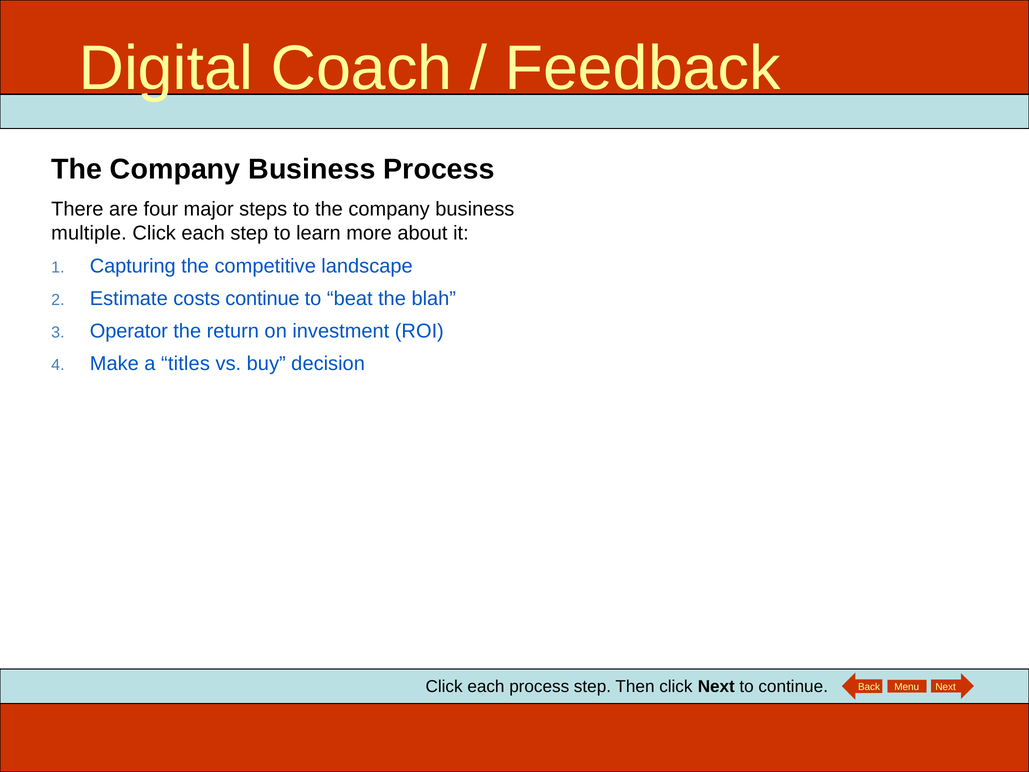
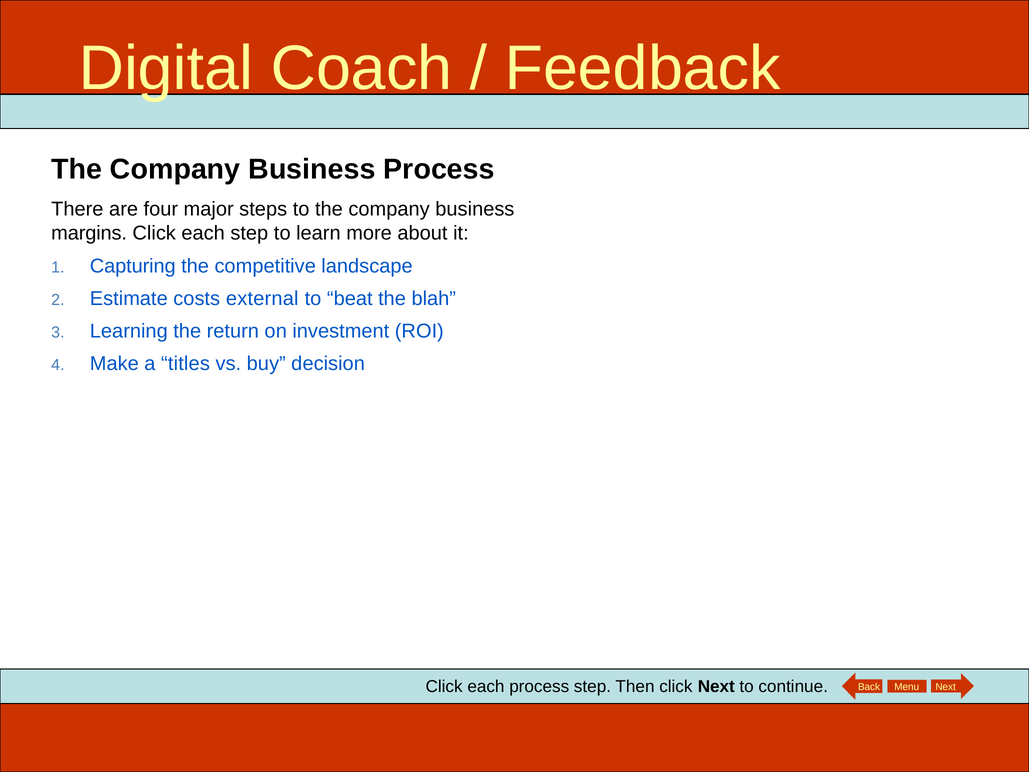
multiple: multiple -> margins
costs continue: continue -> external
Operator: Operator -> Learning
